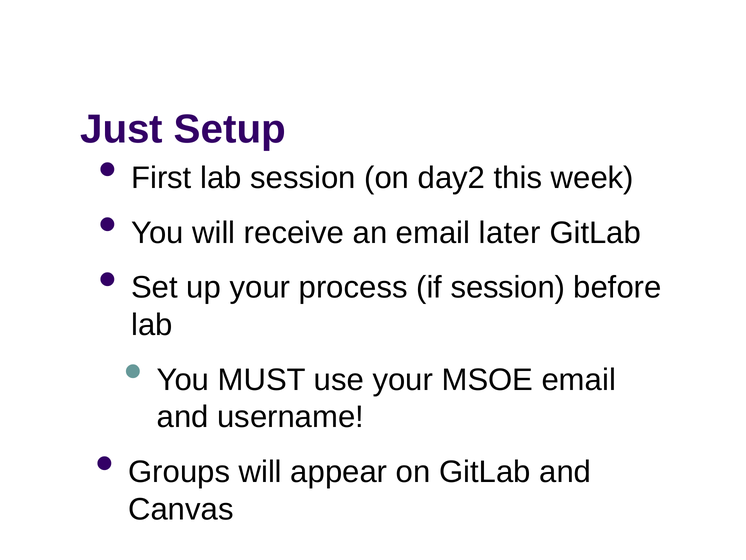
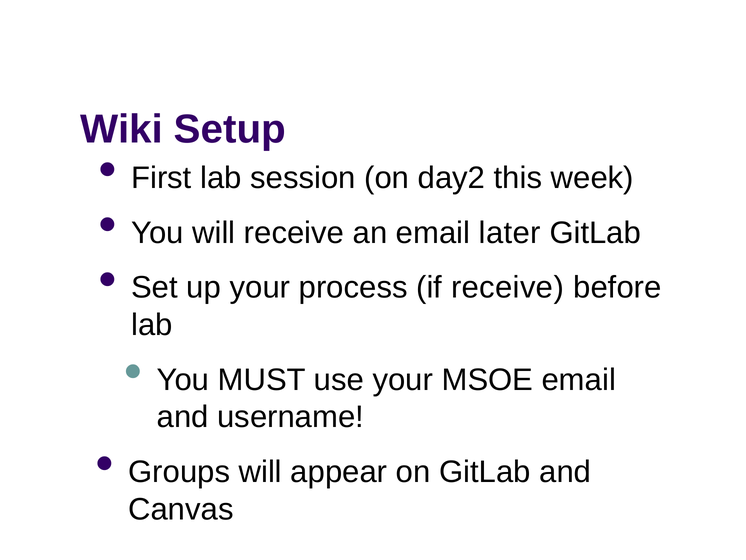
Just: Just -> Wiki
if session: session -> receive
